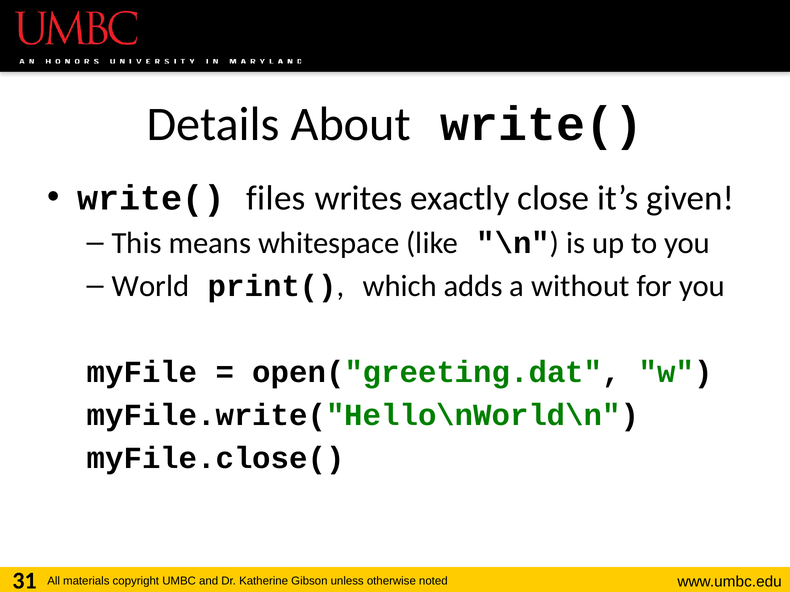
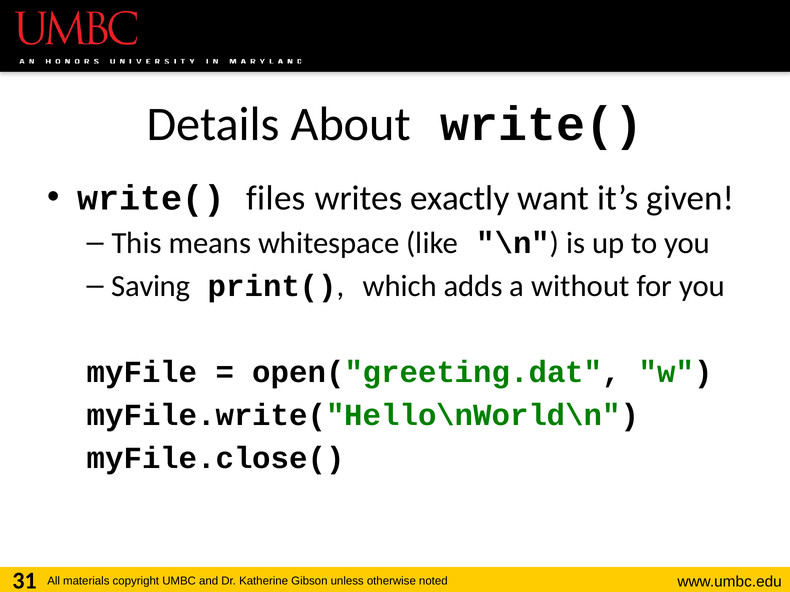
close: close -> want
World: World -> Saving
